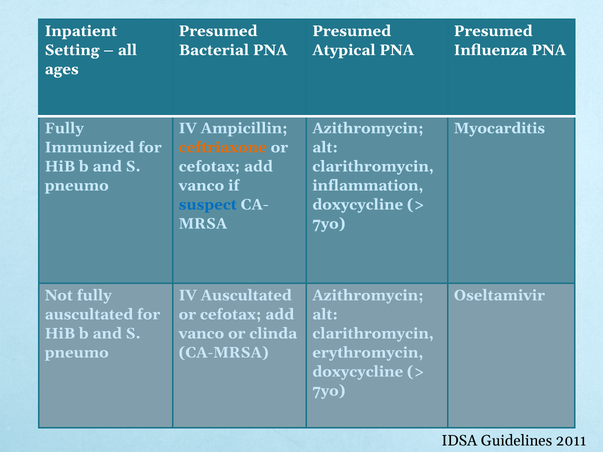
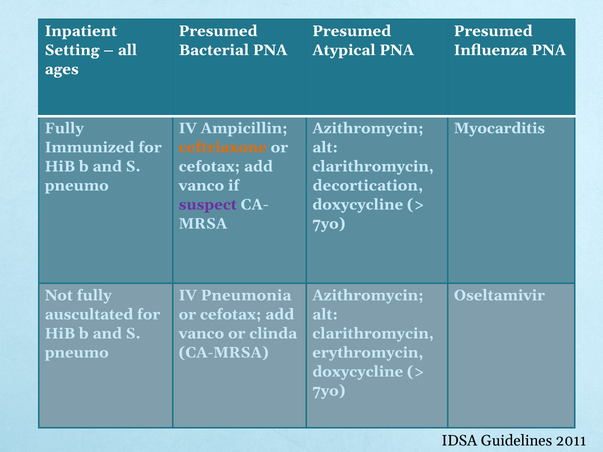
inflammation: inflammation -> decortication
suspect colour: blue -> purple
IV Auscultated: Auscultated -> Pneumonia
